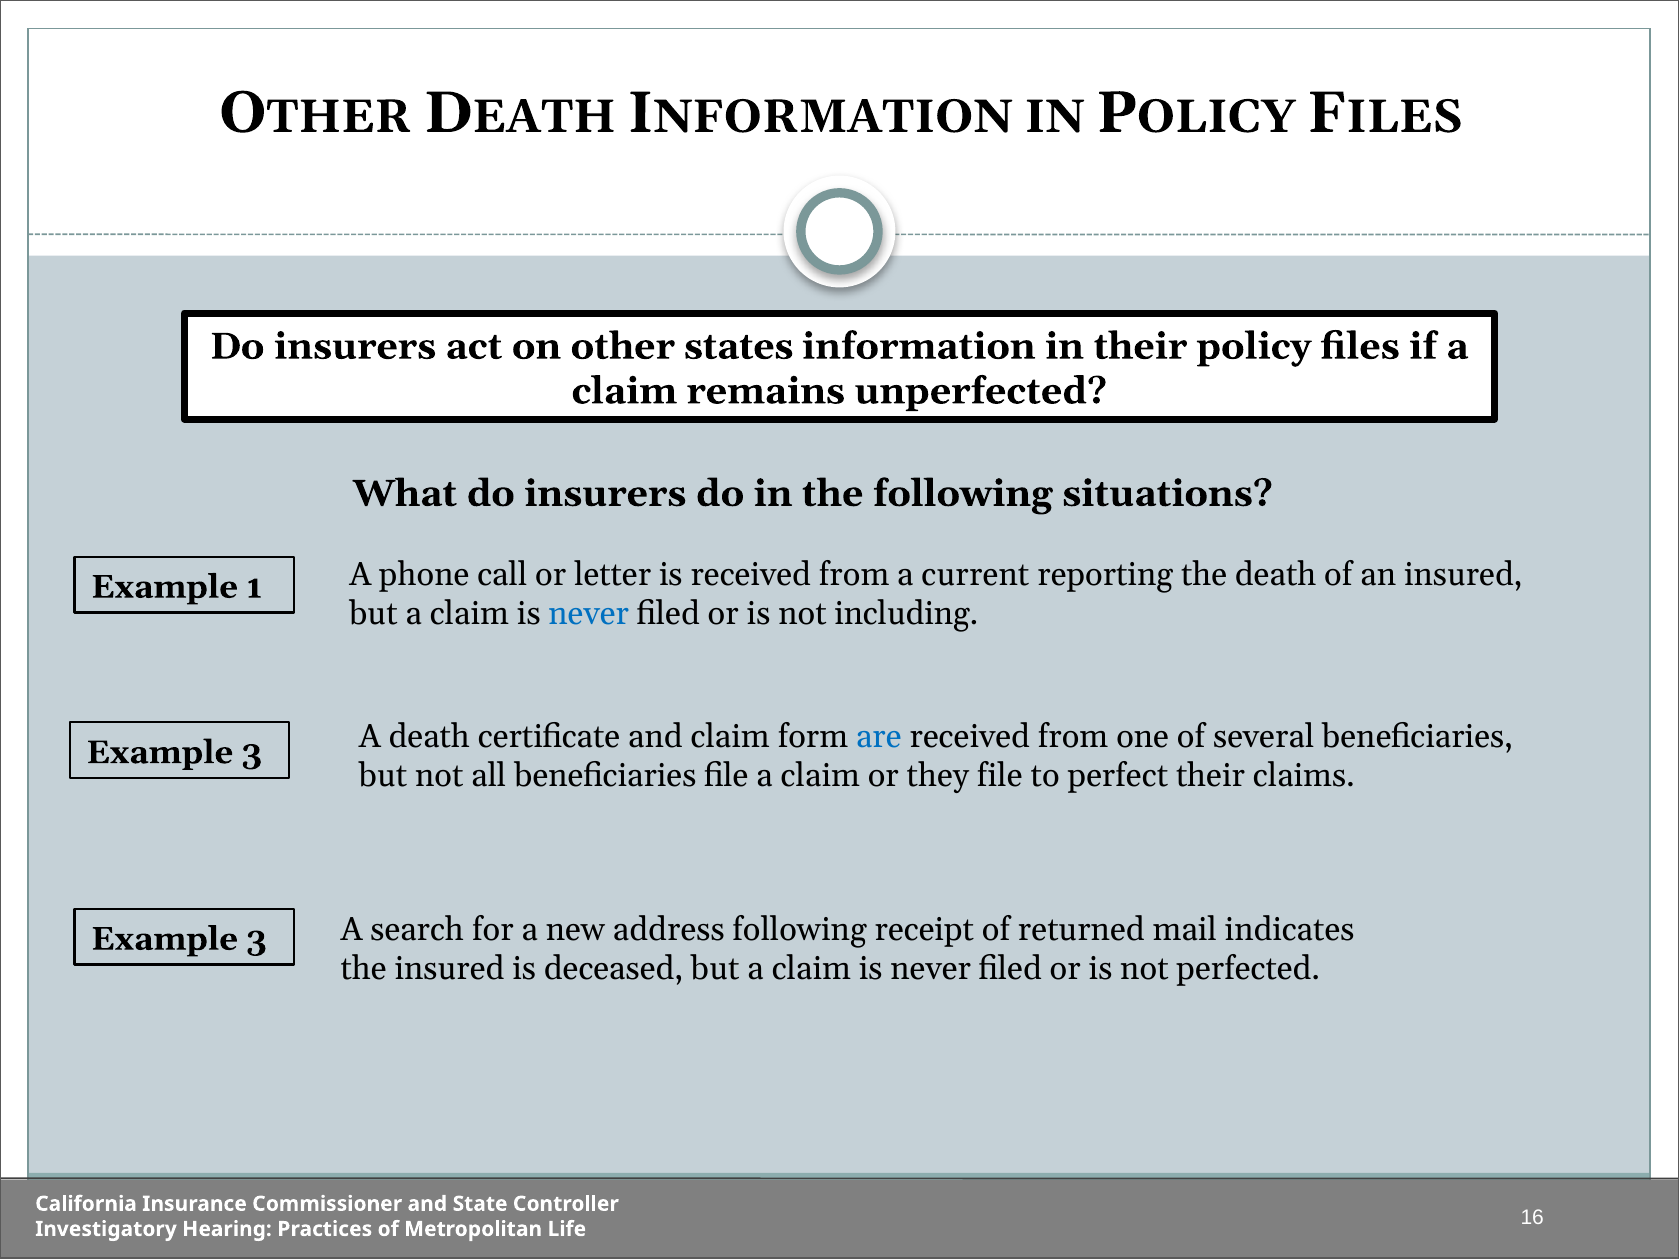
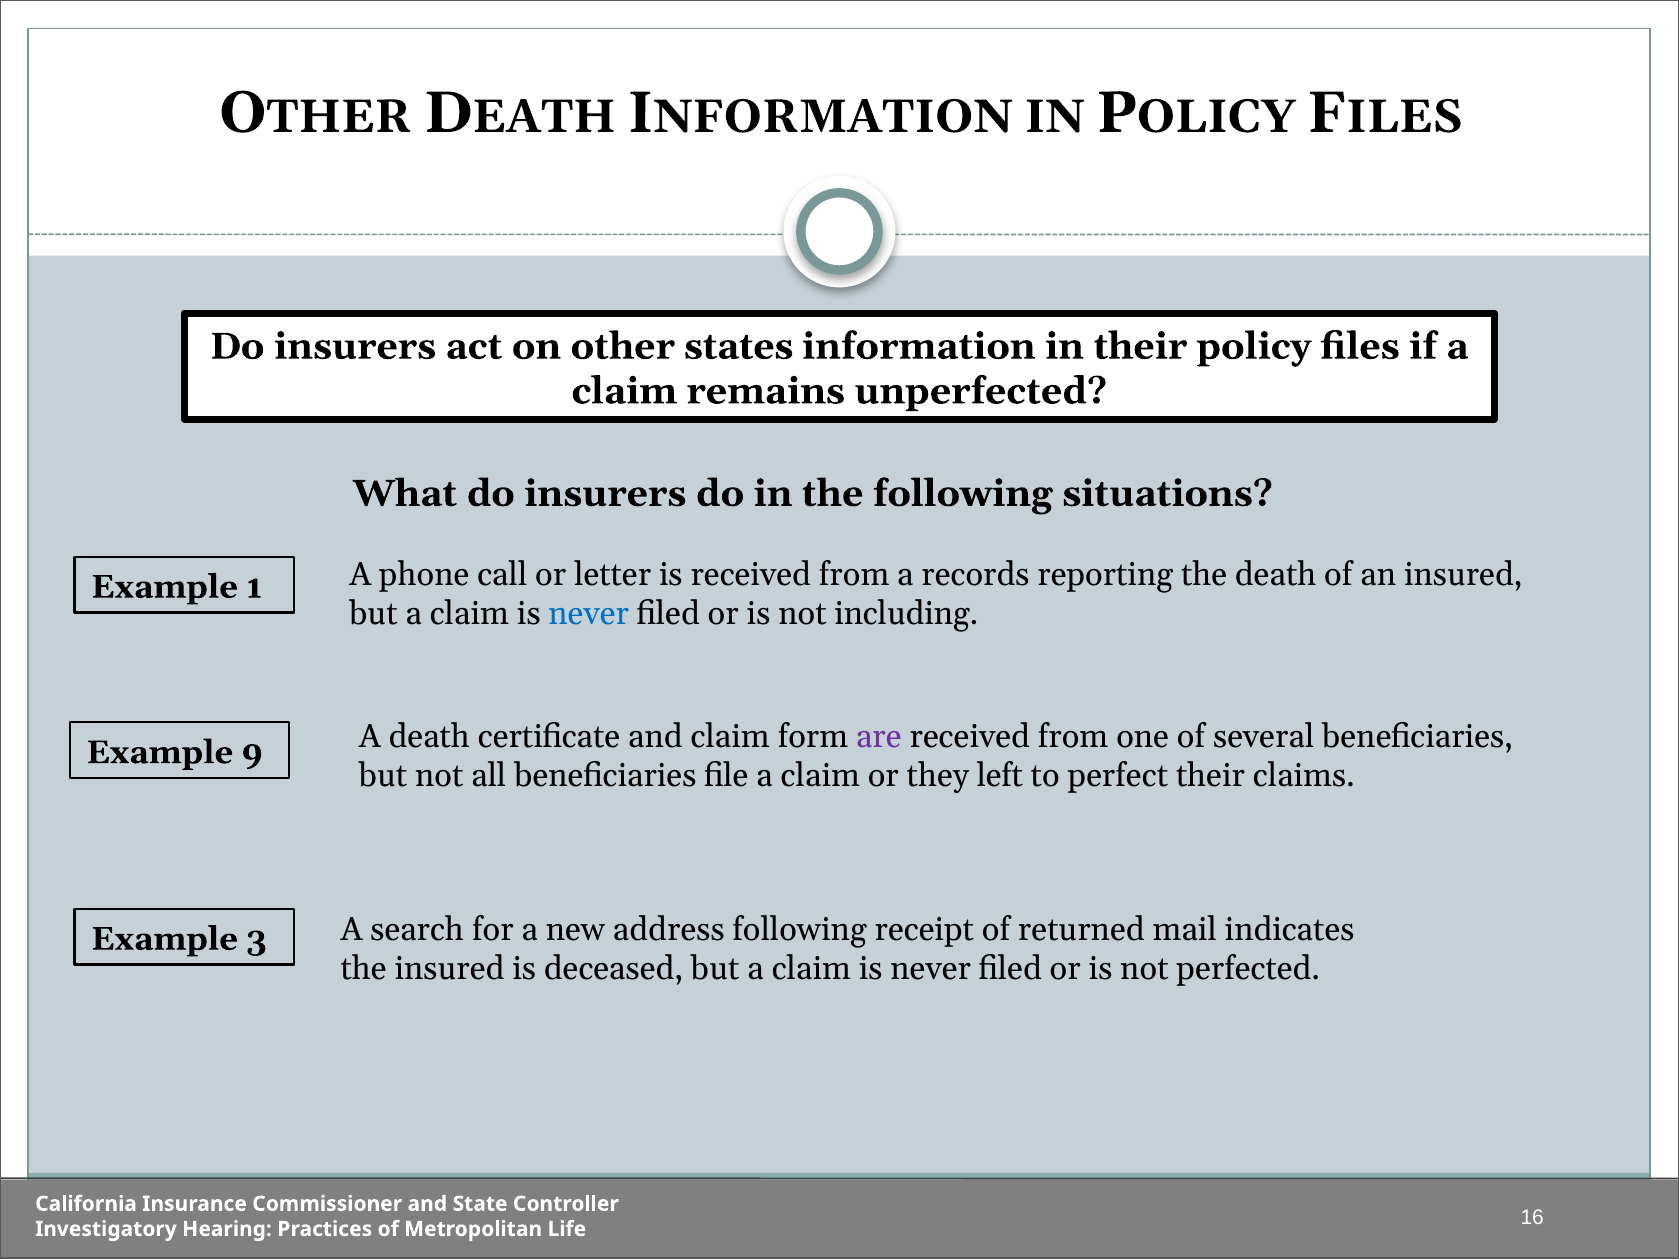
current: current -> records
are colour: blue -> purple
3 at (252, 753): 3 -> 9
they file: file -> left
